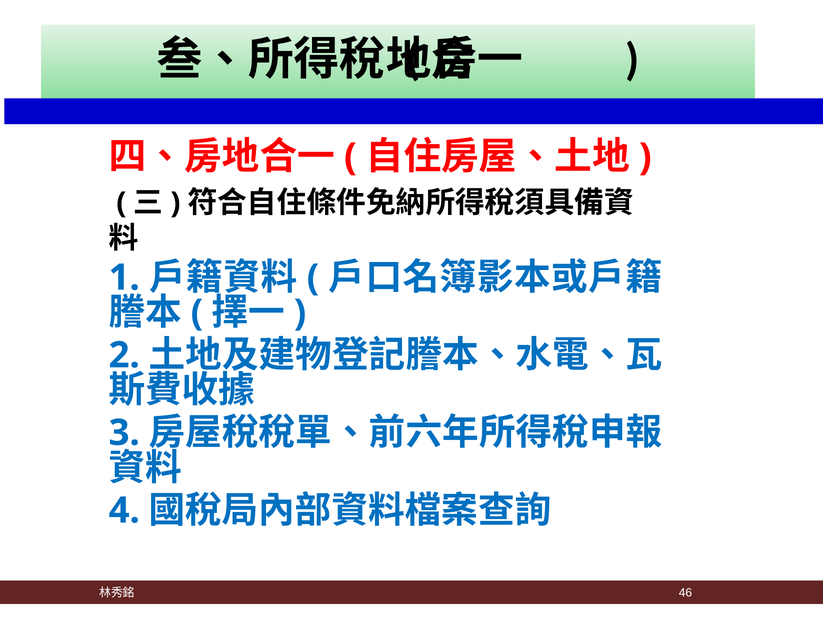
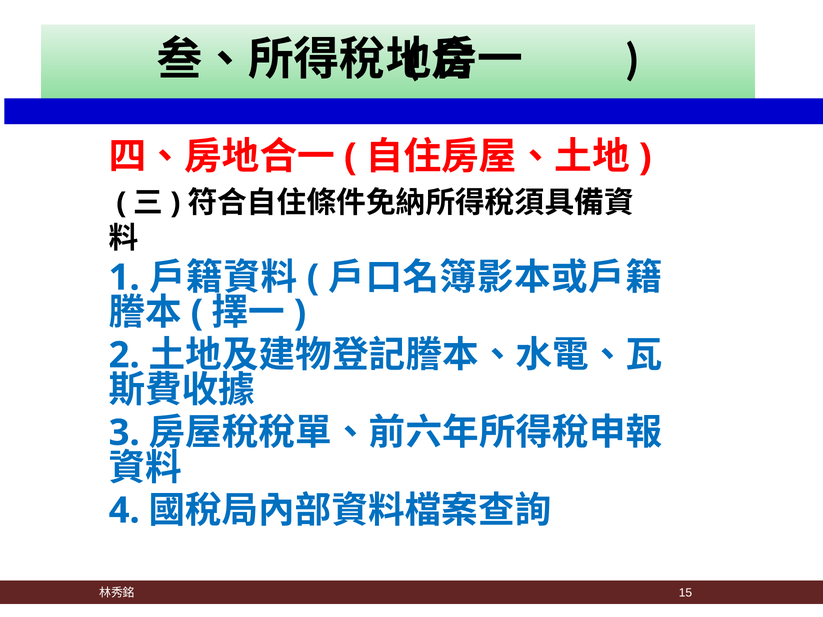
46: 46 -> 15
